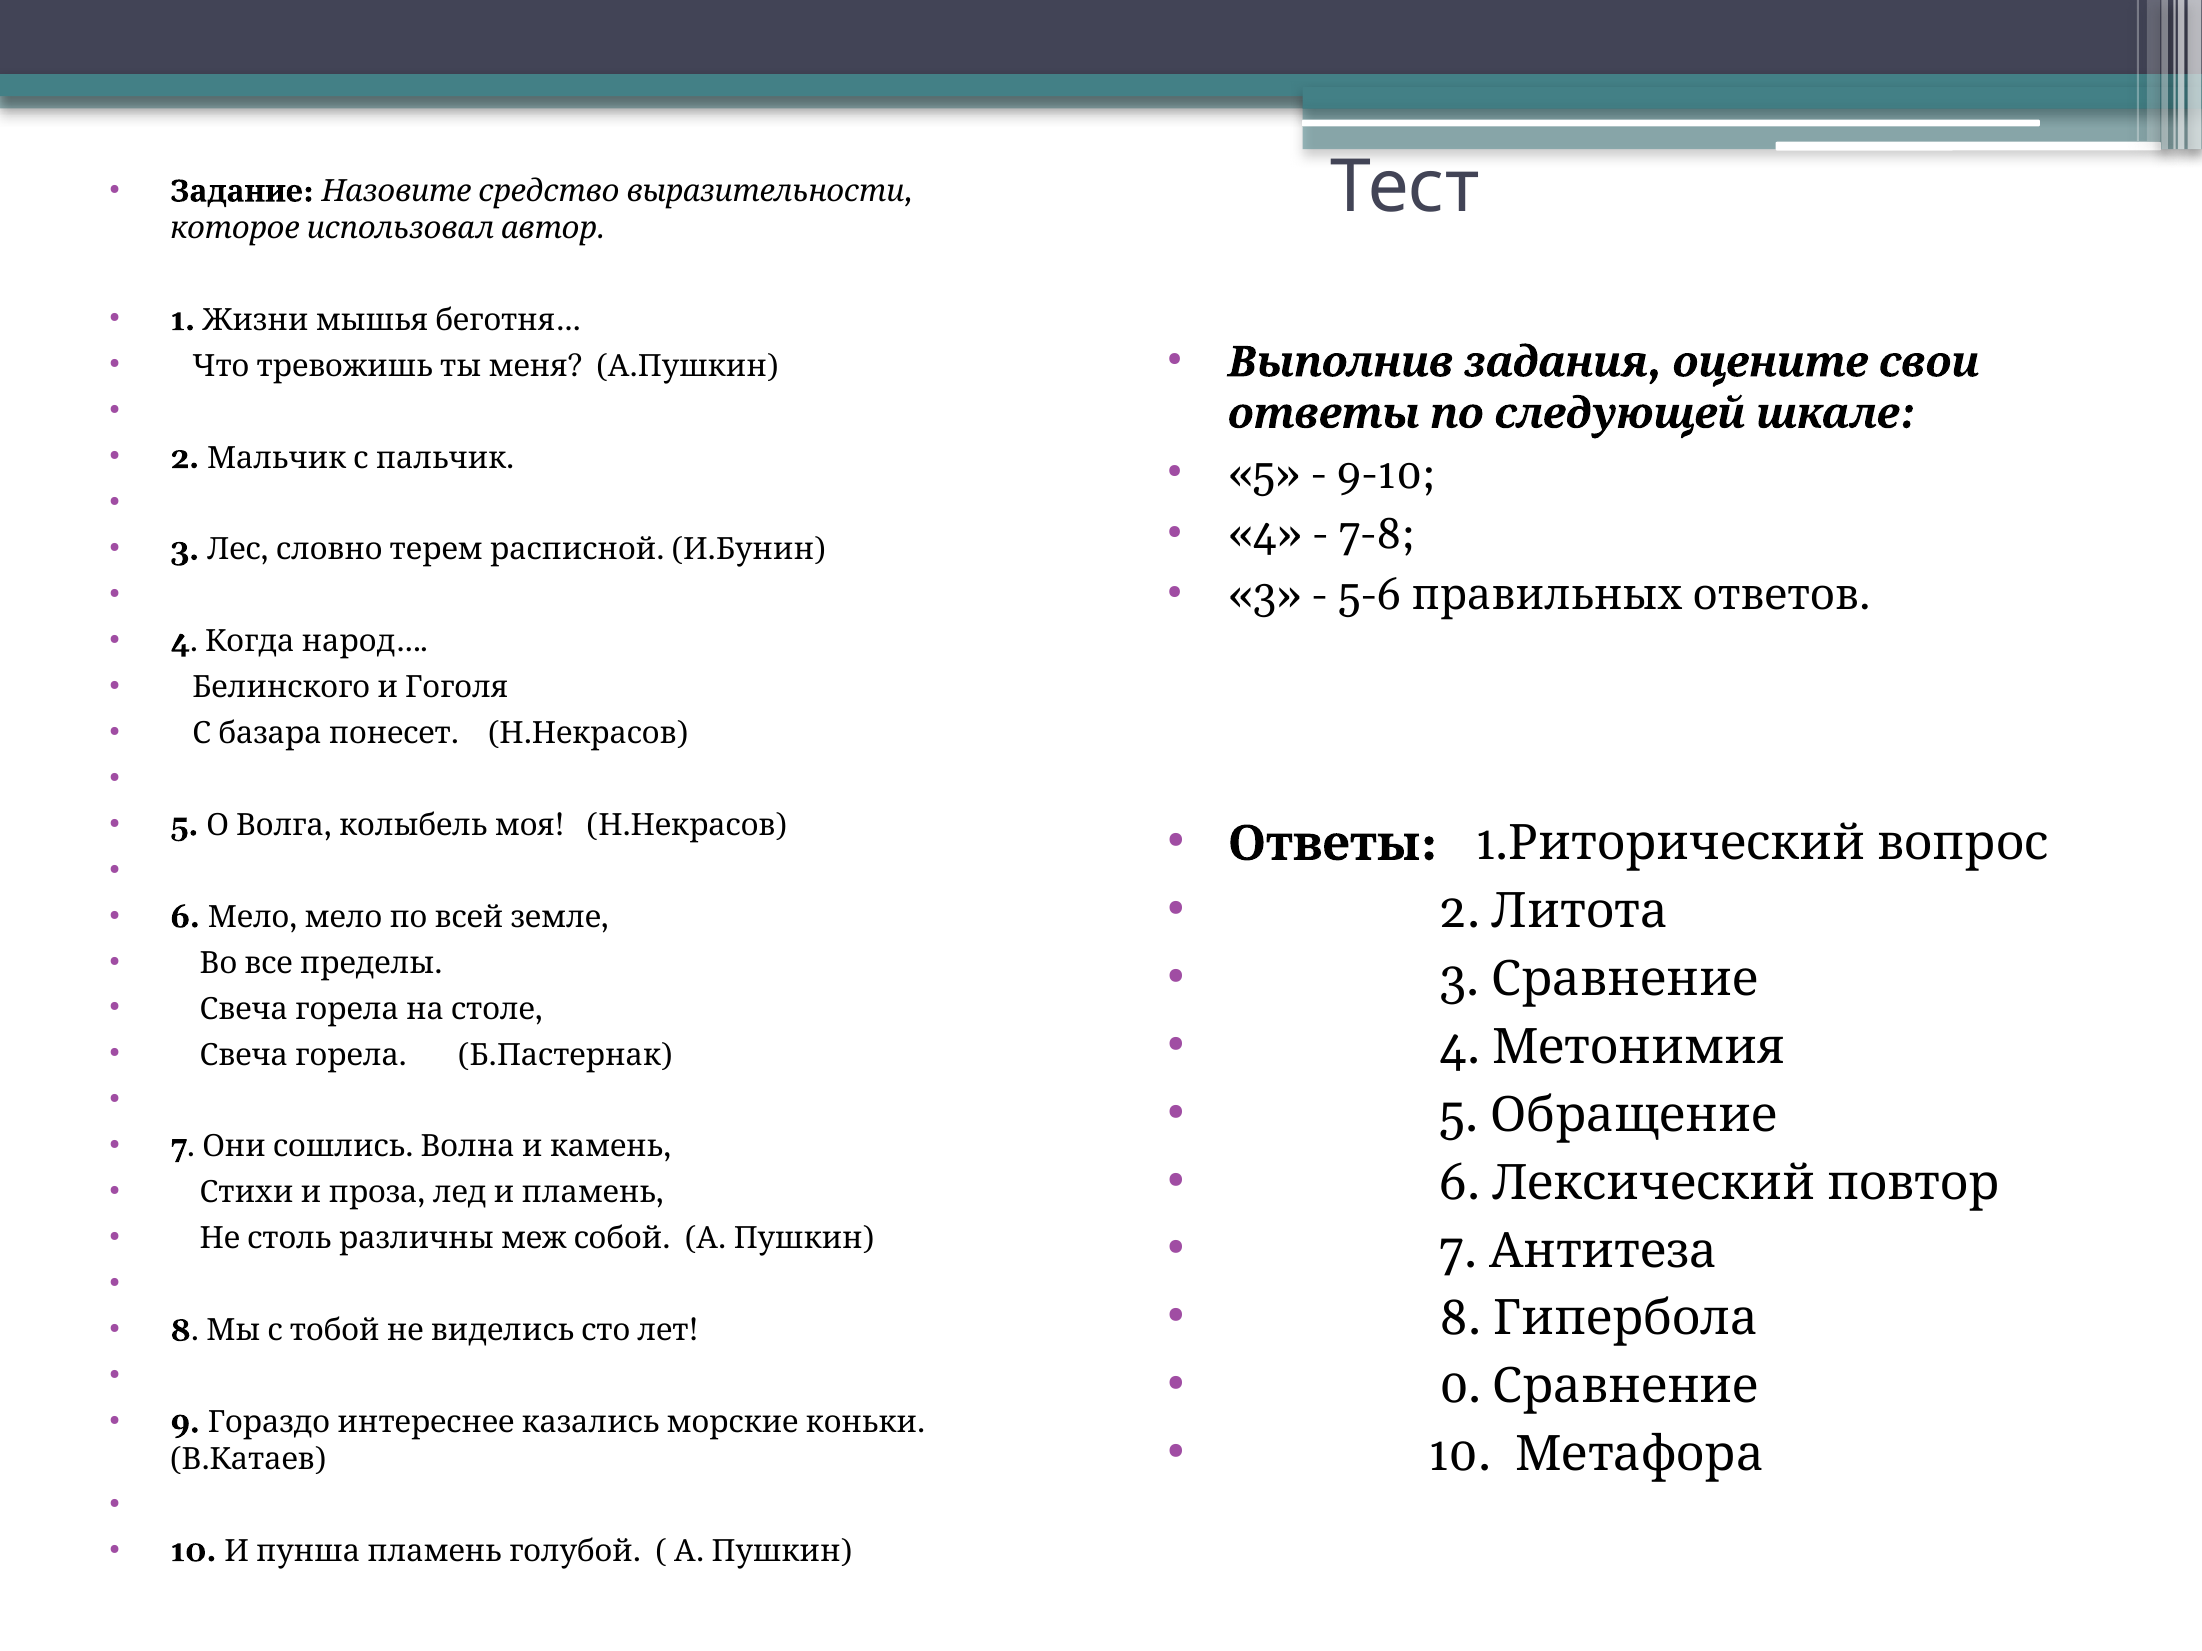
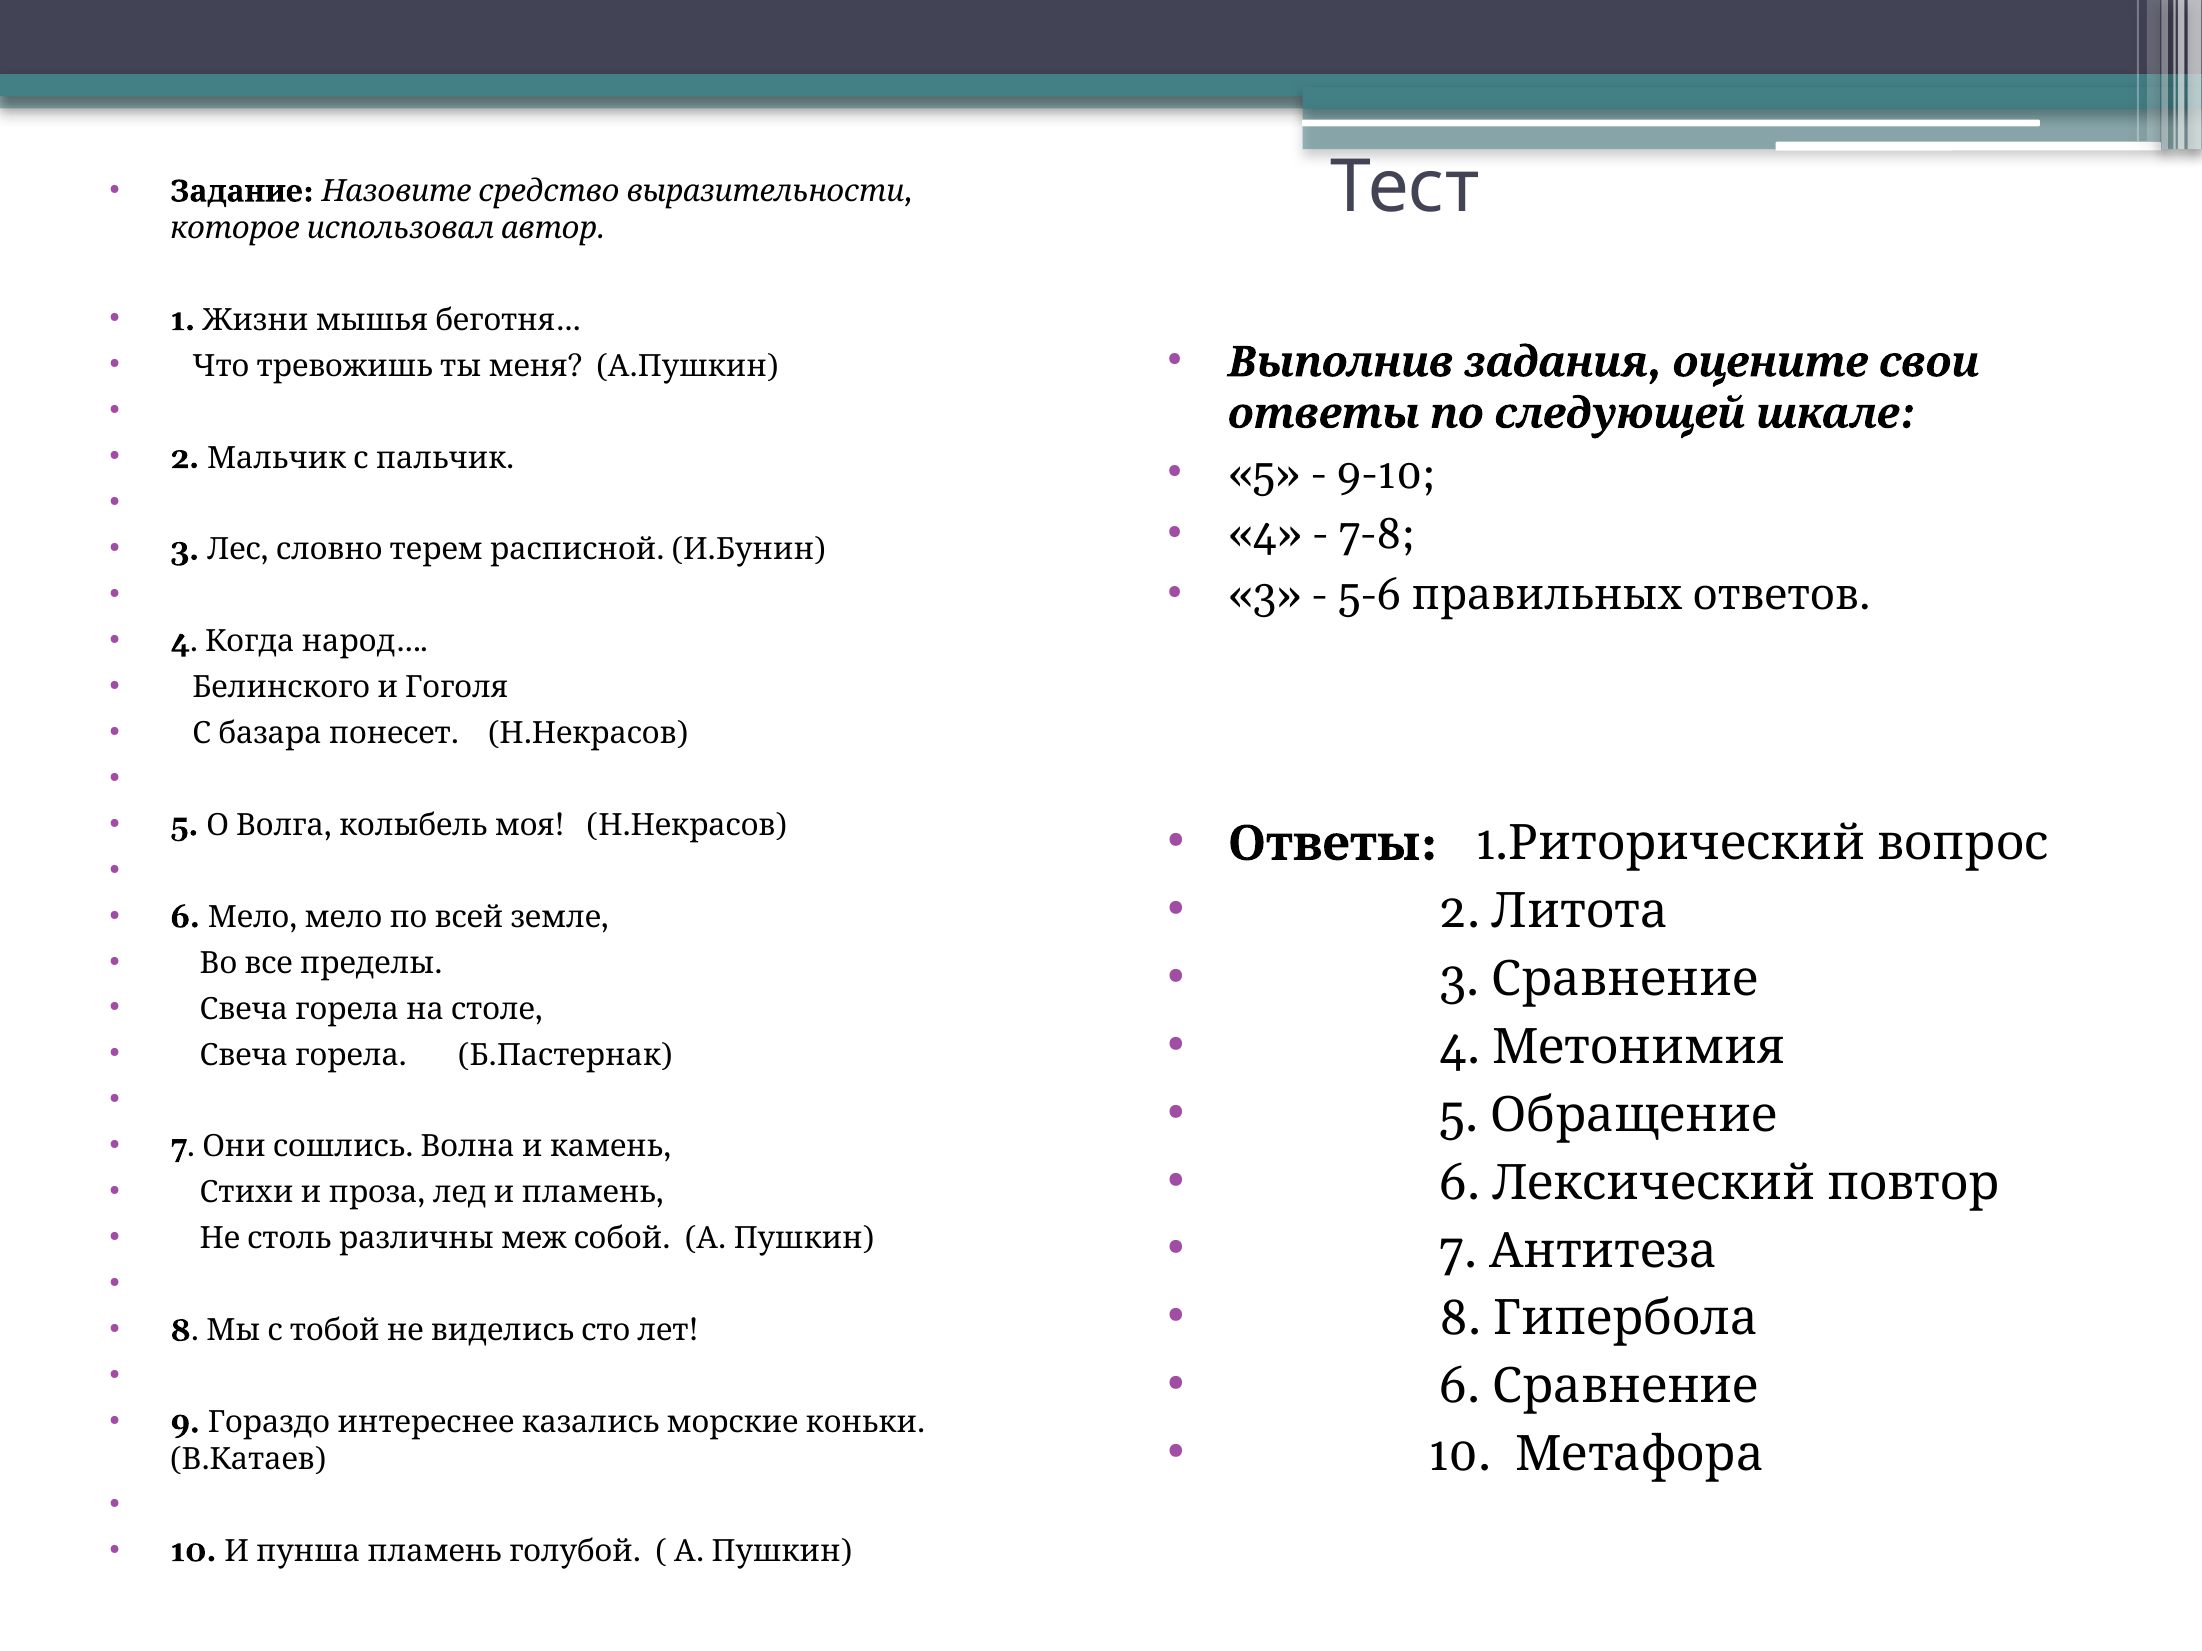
0 at (1460, 1387): 0 -> 6
